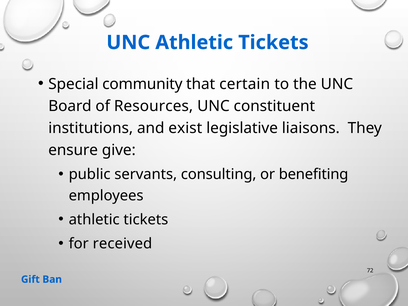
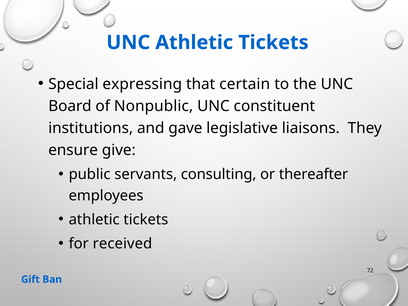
community: community -> expressing
Resources: Resources -> Nonpublic
exist: exist -> gave
benefiting: benefiting -> thereafter
